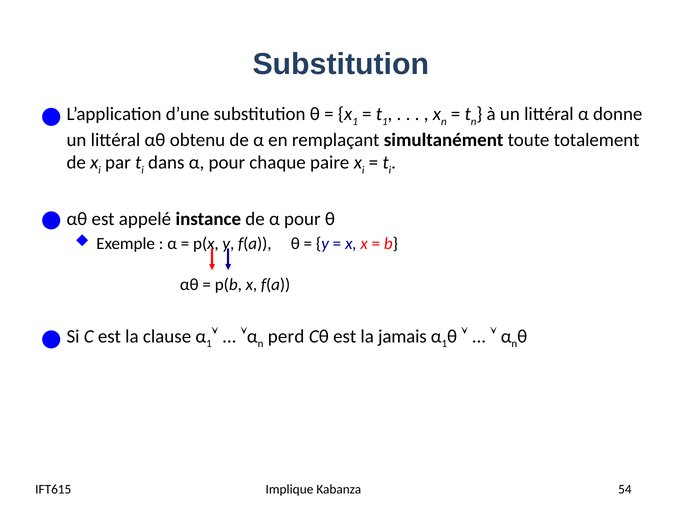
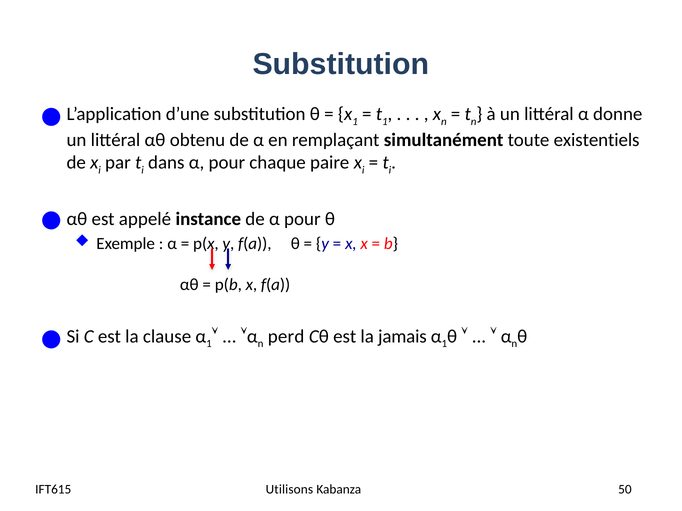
totalement: totalement -> existentiels
Implique: Implique -> Utilisons
54: 54 -> 50
